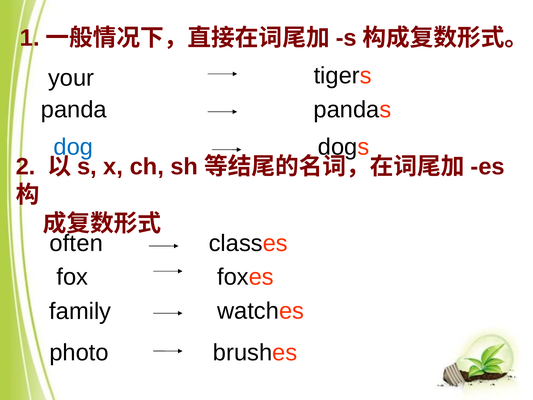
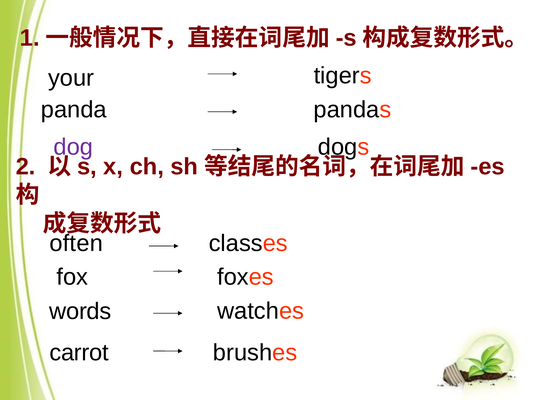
dog colour: blue -> purple
family: family -> words
photo: photo -> carrot
